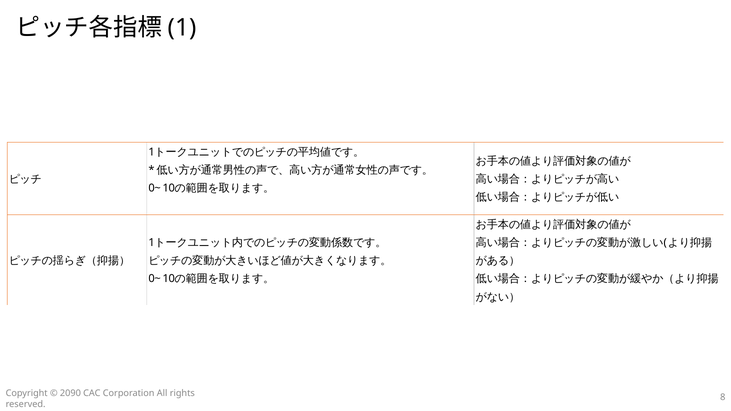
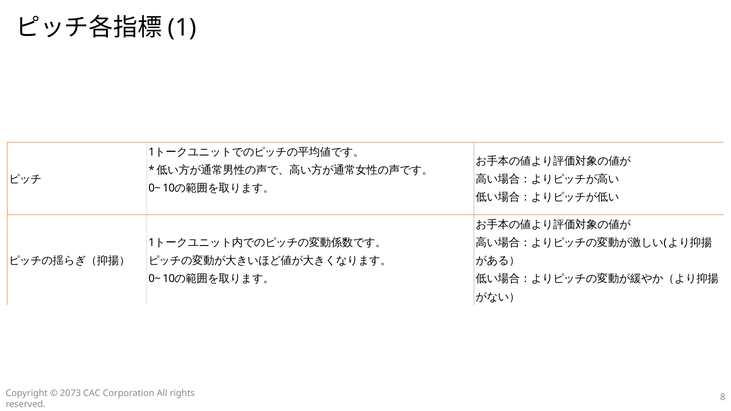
2090: 2090 -> 2073
